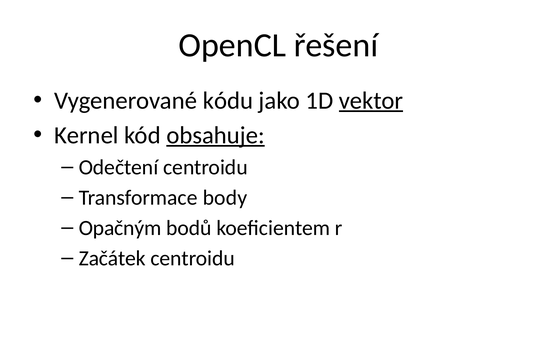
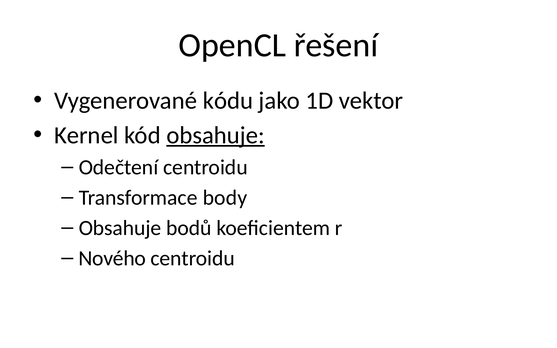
vektor underline: present -> none
Opačným at (120, 228): Opačným -> Obsahuje
Začátek: Začátek -> Nového
